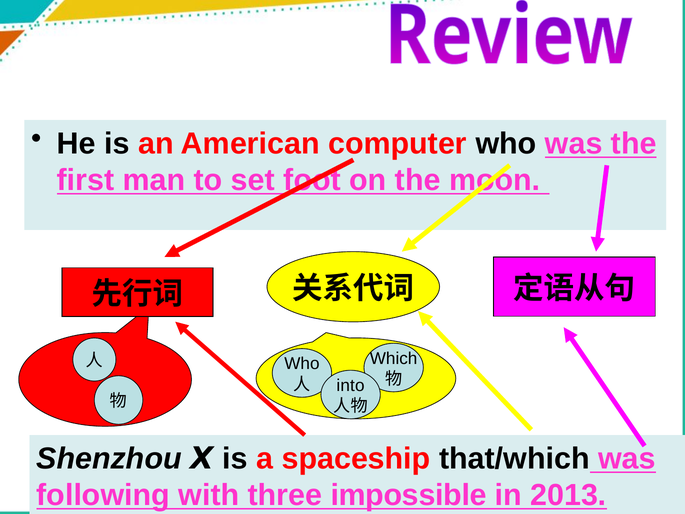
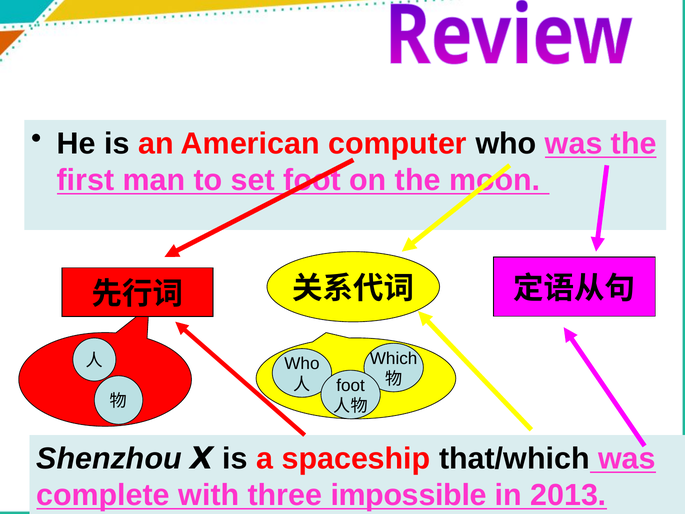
into at (350, 385): into -> foot
following: following -> complete
